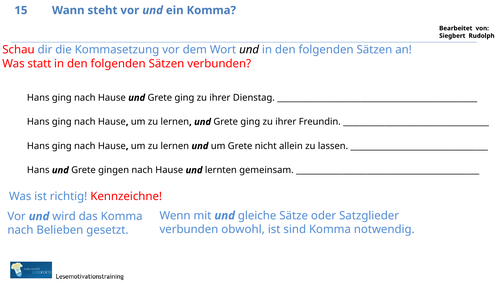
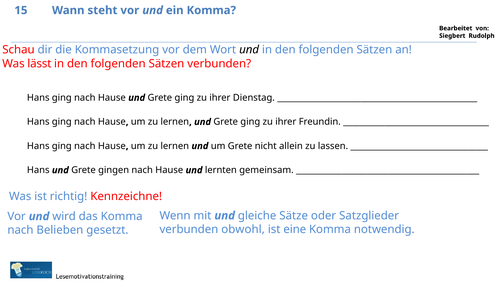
statt: statt -> lässt
sind: sind -> eine
